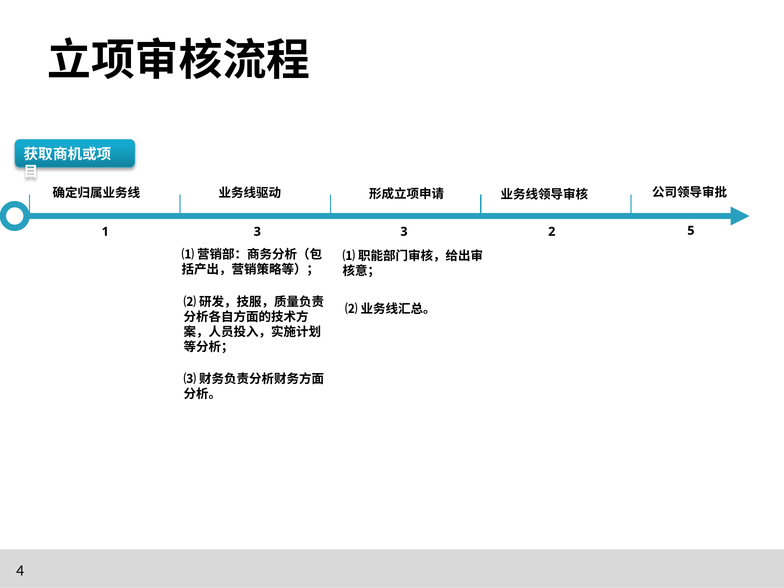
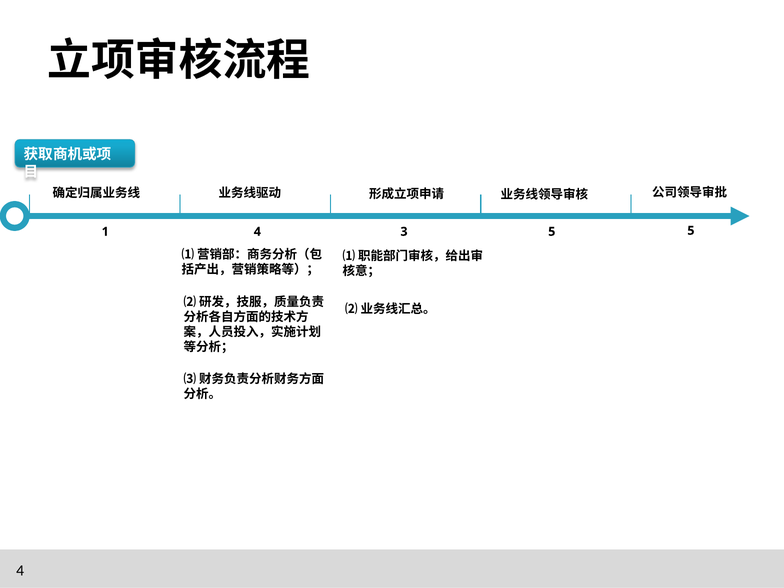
1 3: 3 -> 4
3 2: 2 -> 5
